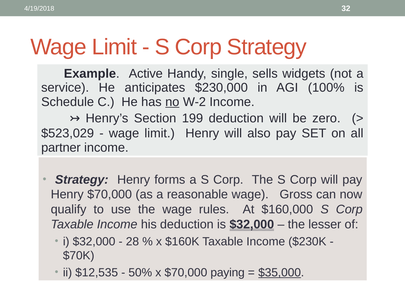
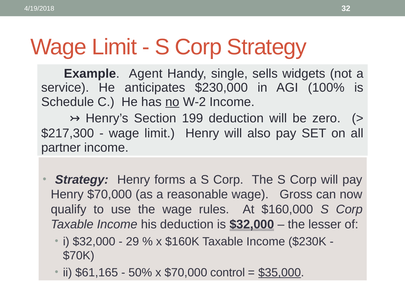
Active: Active -> Agent
$523,029: $523,029 -> $217,300
28: 28 -> 29
$12,535: $12,535 -> $61,165
paying: paying -> control
